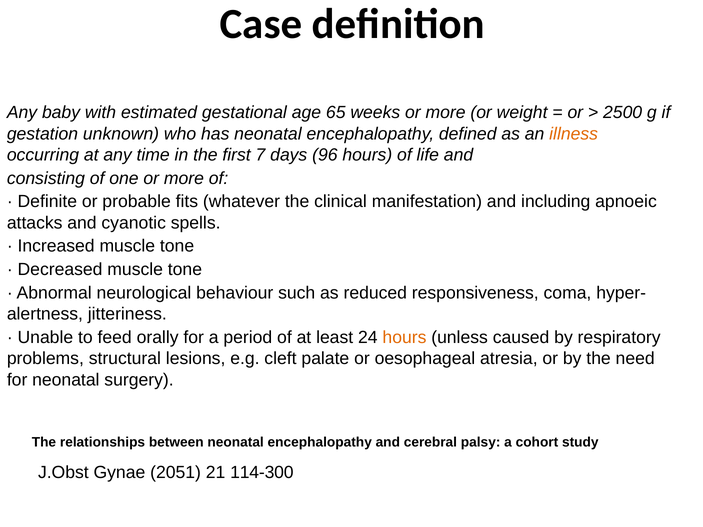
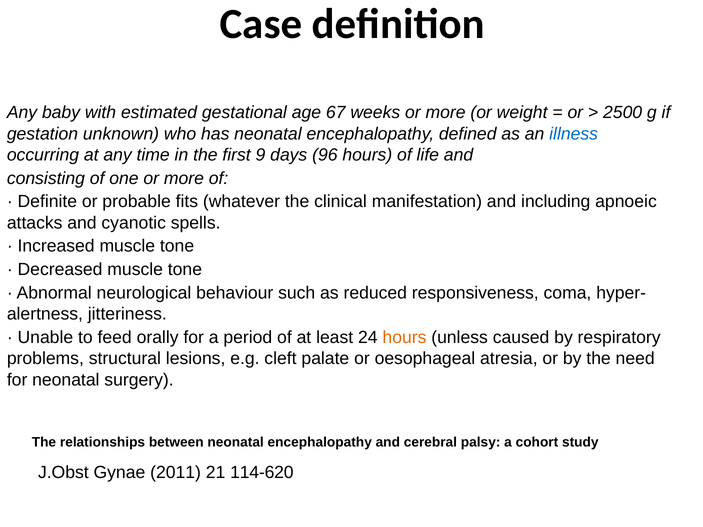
65: 65 -> 67
illness colour: orange -> blue
7: 7 -> 9
2051: 2051 -> 2011
114-300: 114-300 -> 114-620
